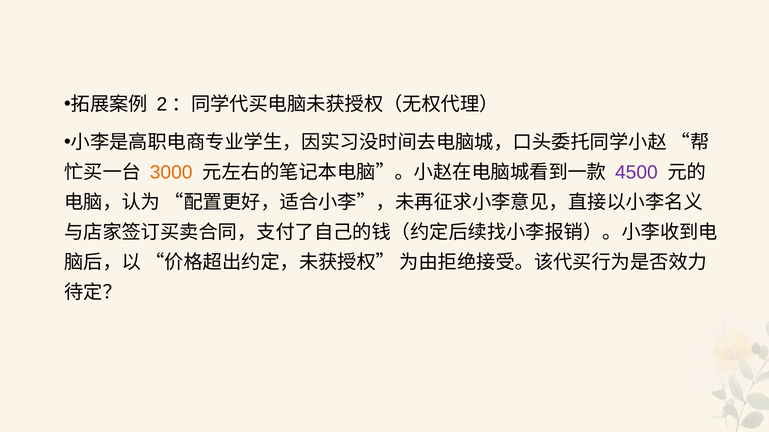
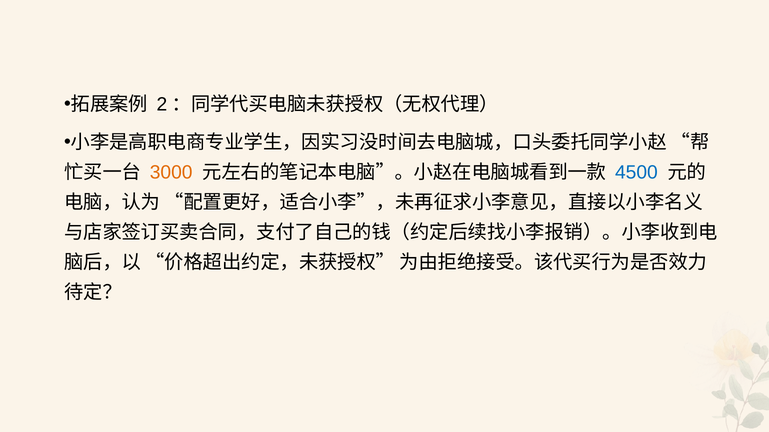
4500 colour: purple -> blue
